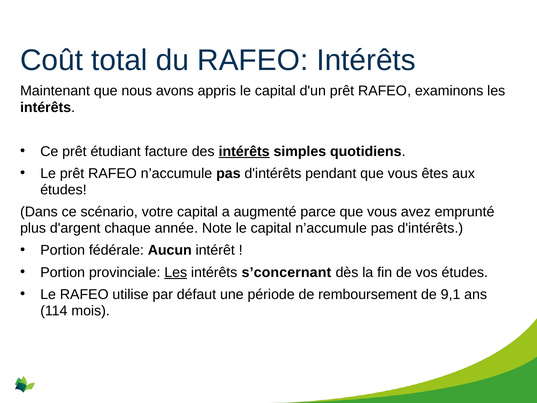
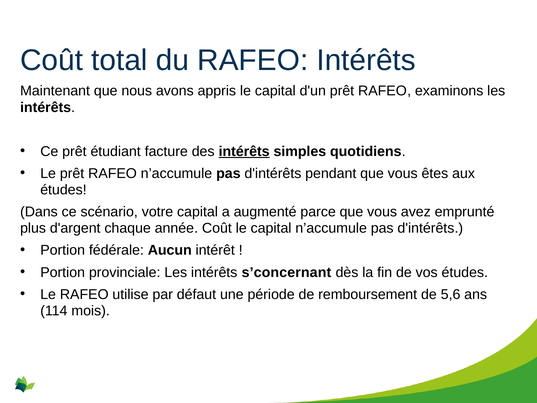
année Note: Note -> Coût
Les at (176, 272) underline: present -> none
9,1: 9,1 -> 5,6
